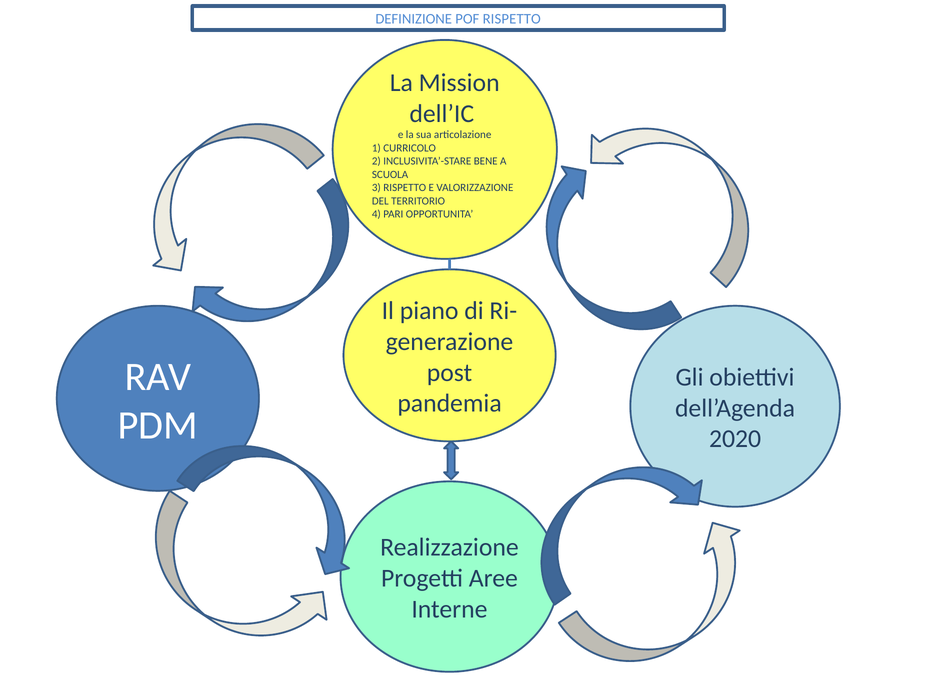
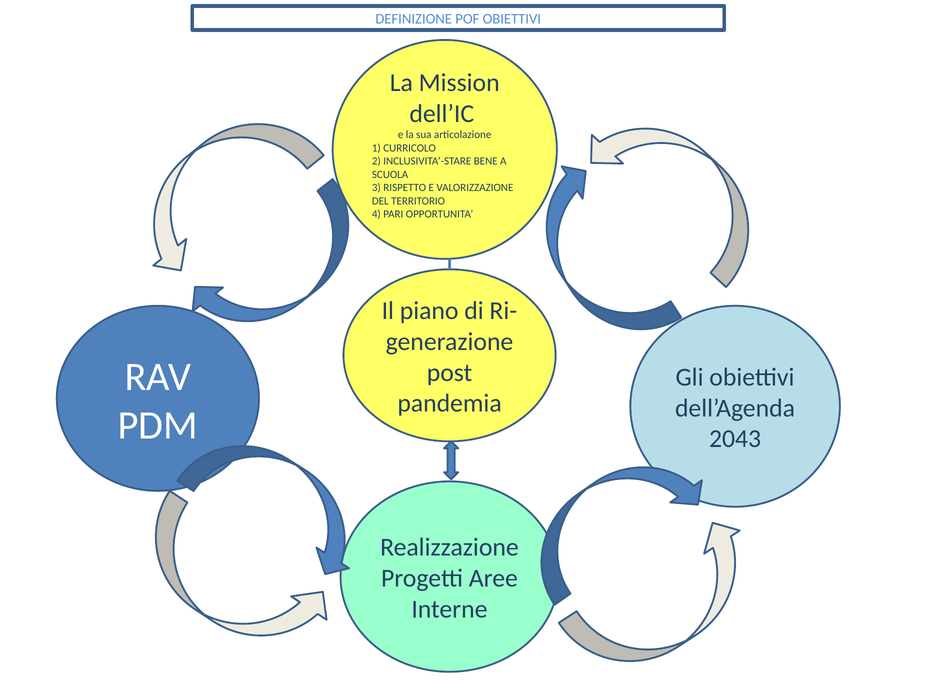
POF RISPETTO: RISPETTO -> OBIETTIVI
2020: 2020 -> 2043
